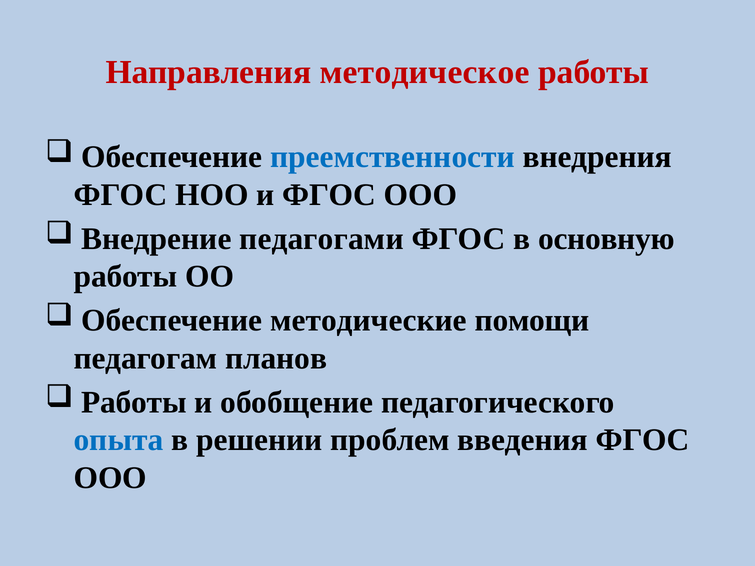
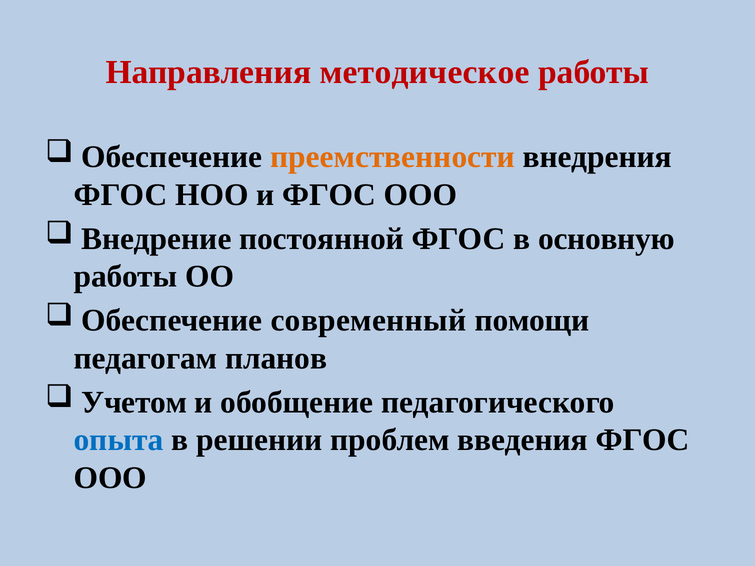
преемственности colour: blue -> orange
педагогами: педагогами -> постоянной
методические: методические -> современный
Работы at (134, 402): Работы -> Учетом
